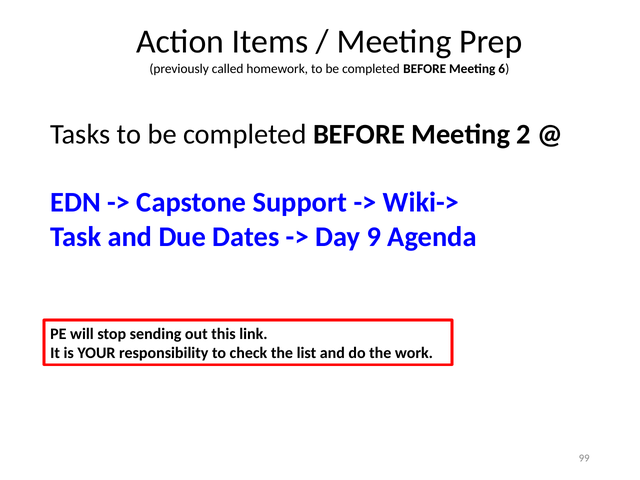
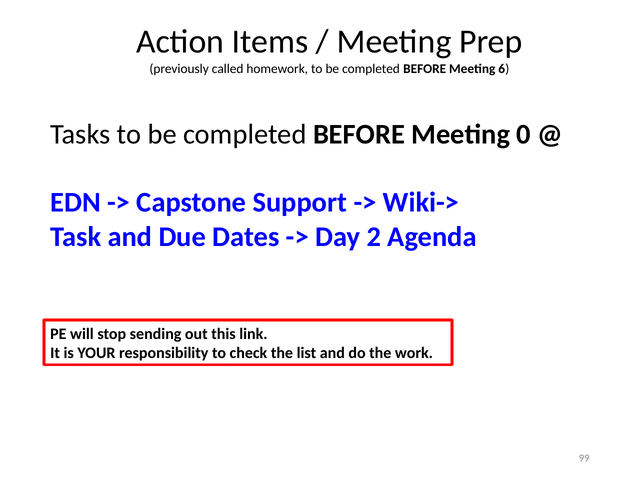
2: 2 -> 0
9: 9 -> 2
